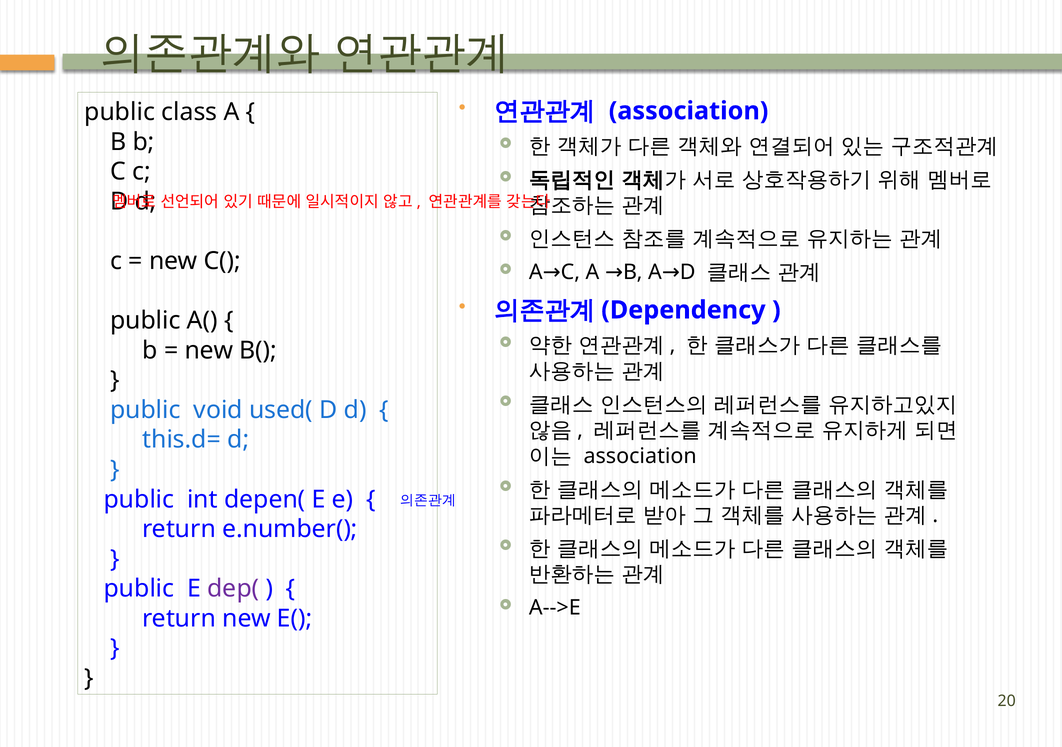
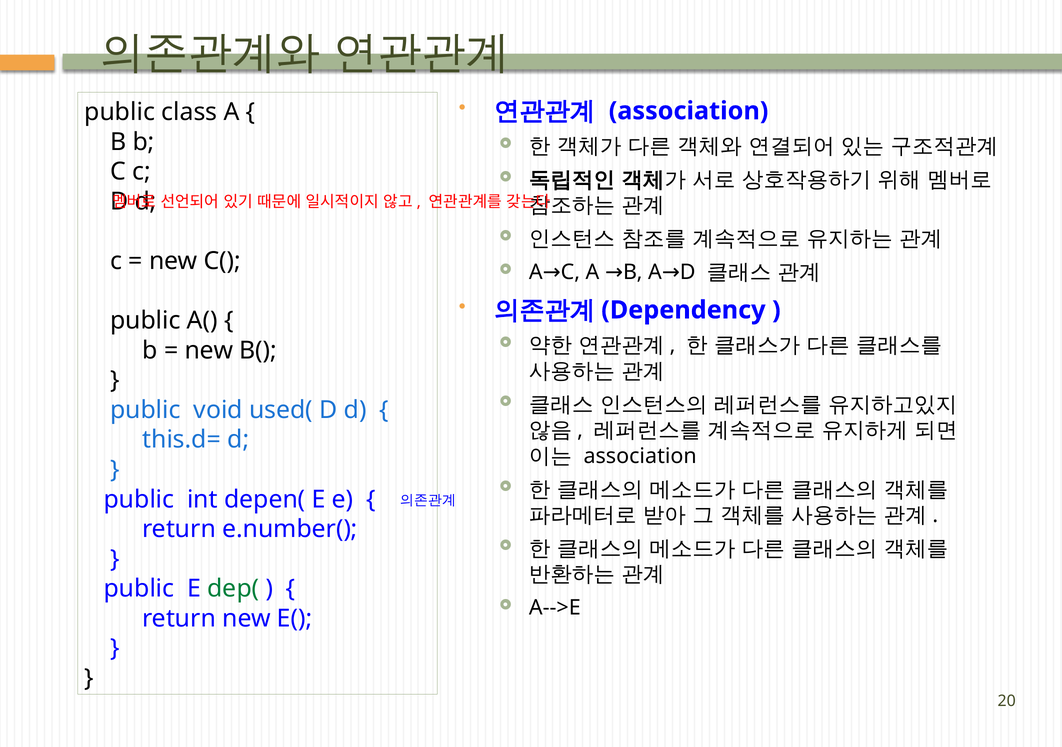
dep( colour: purple -> green
